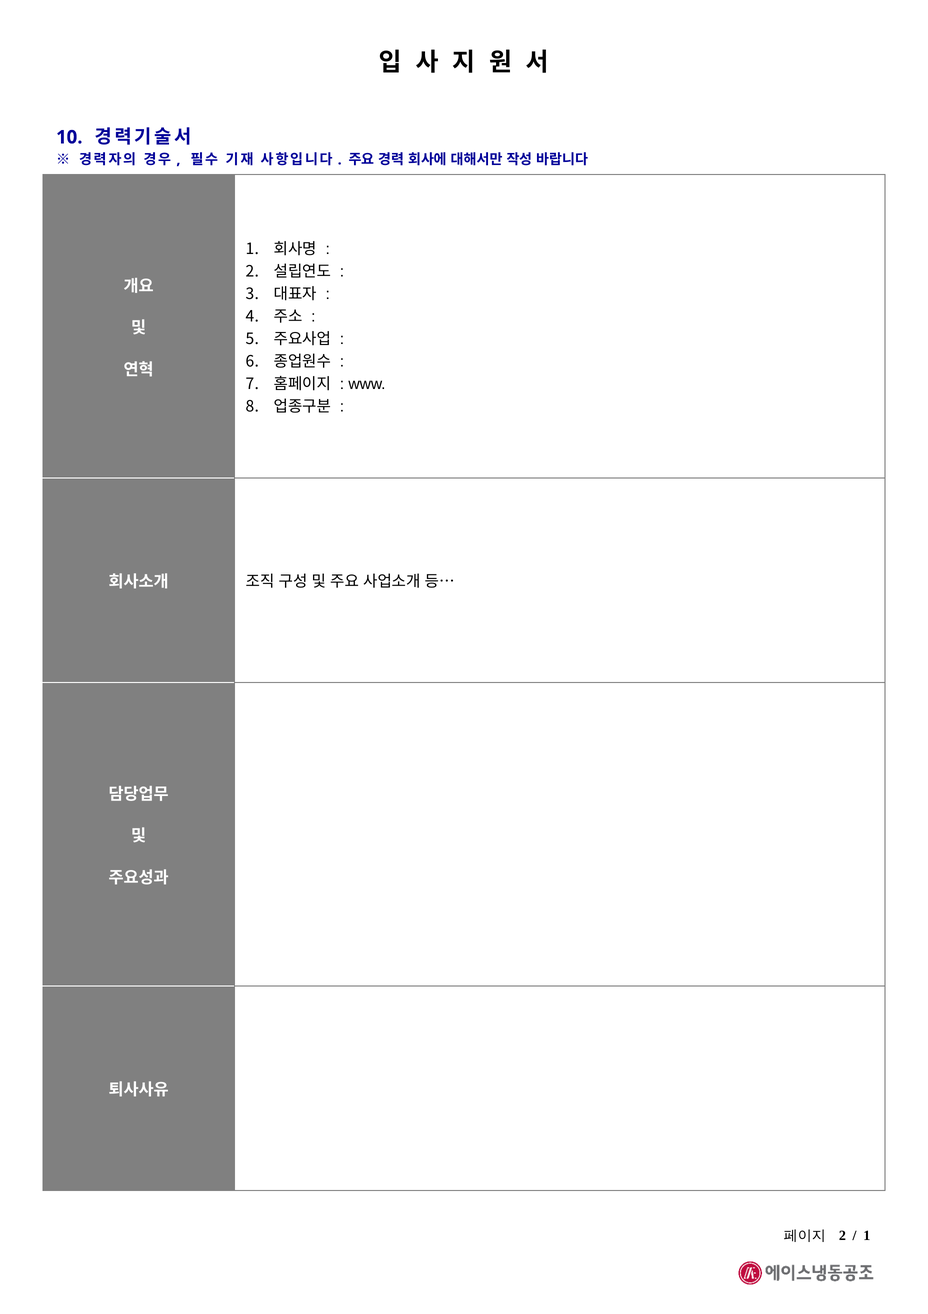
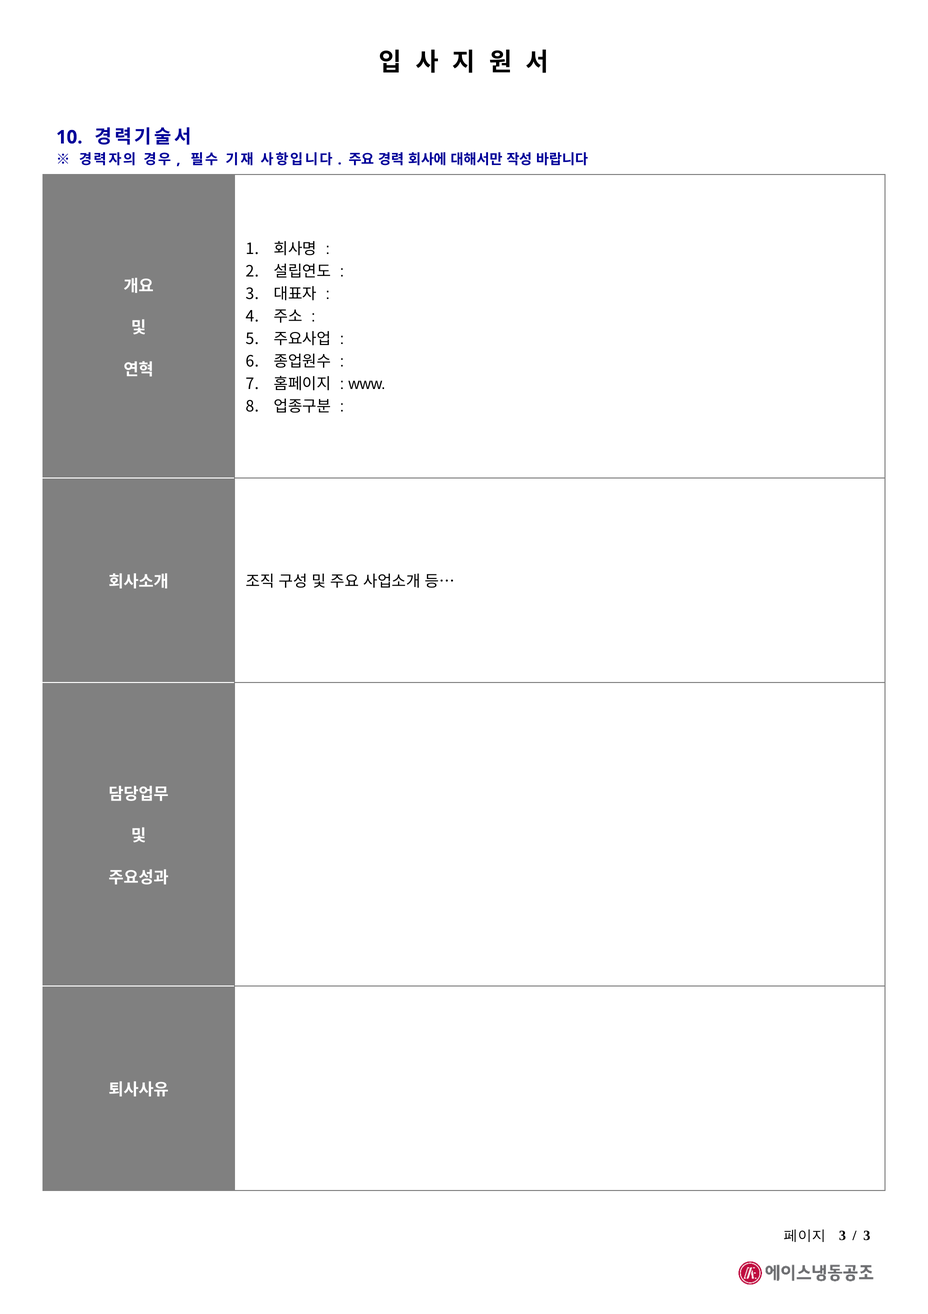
2 at (842, 1235): 2 -> 3
1 at (867, 1235): 1 -> 3
